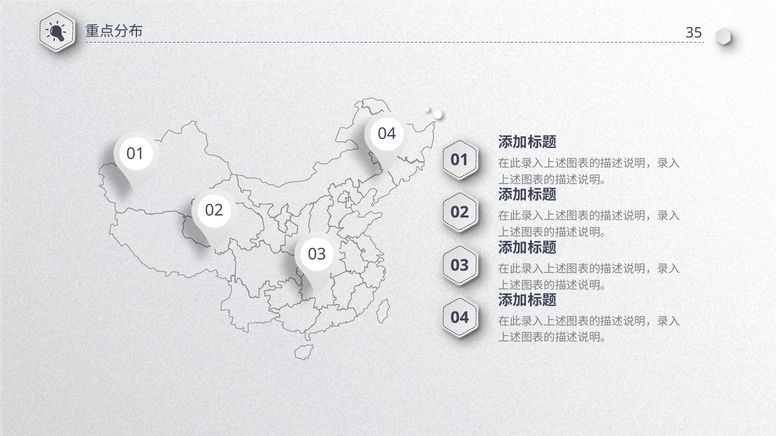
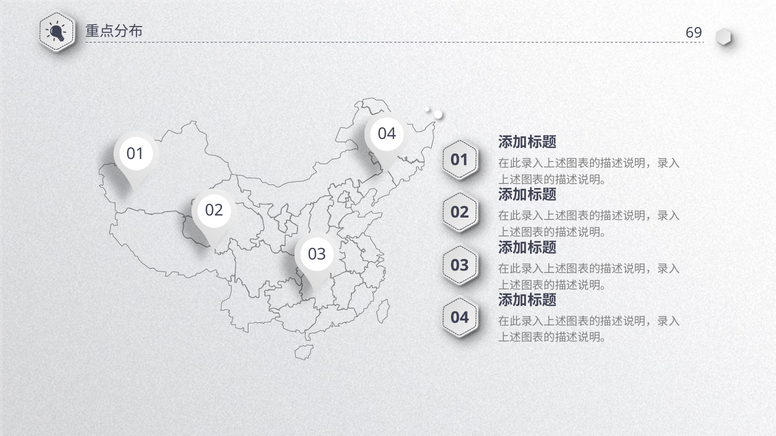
35: 35 -> 69
